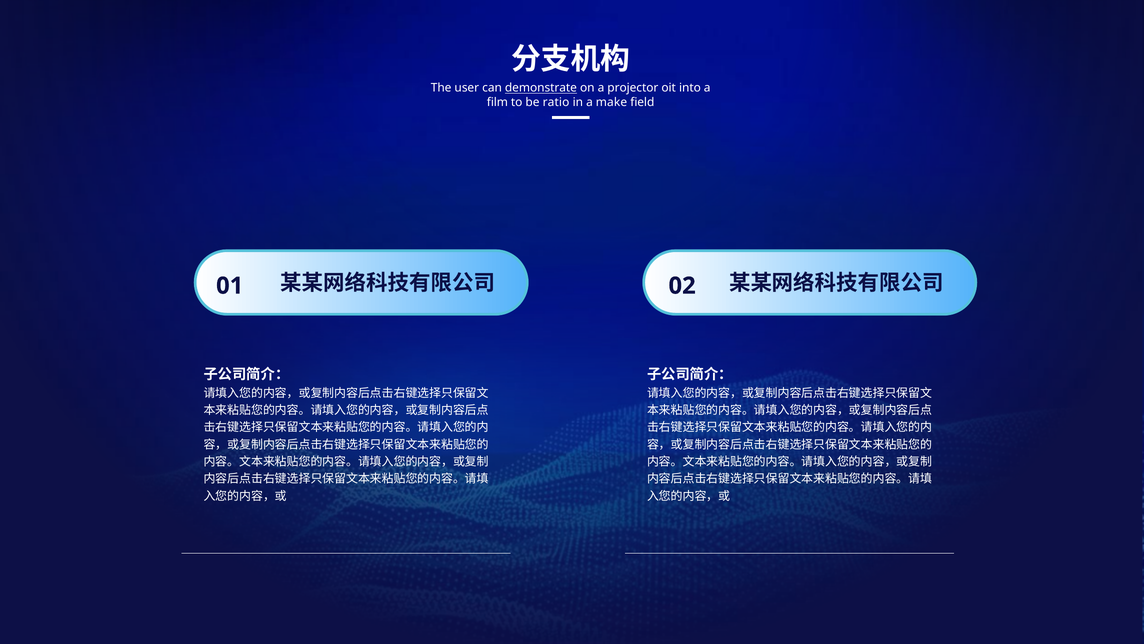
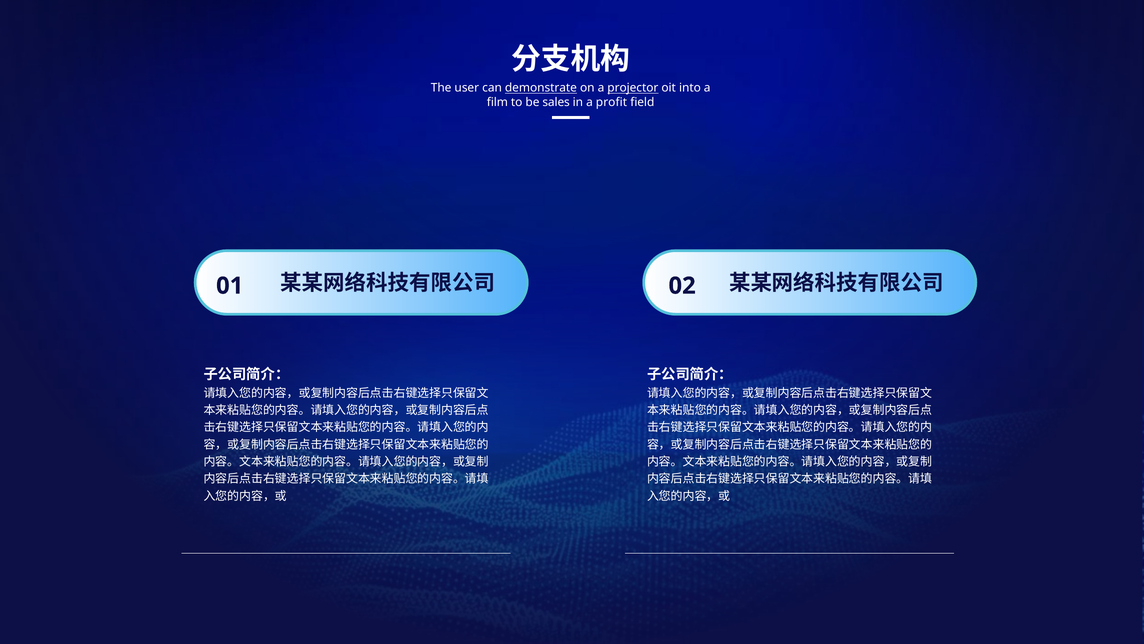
projector underline: none -> present
ratio: ratio -> sales
make: make -> profit
